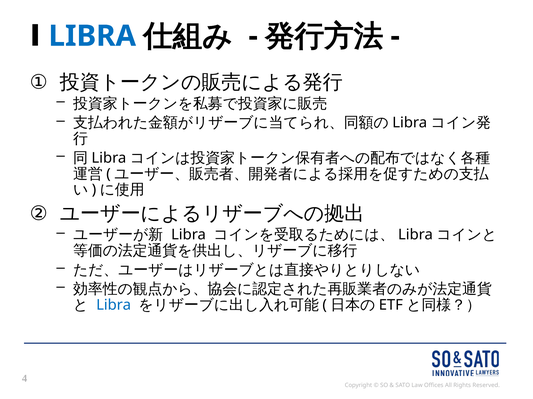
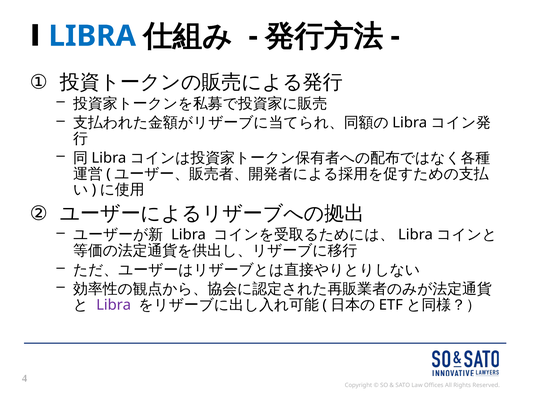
Libra at (114, 306) colour: blue -> purple
